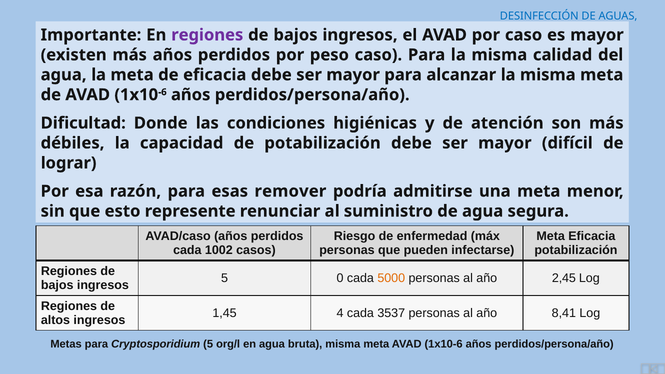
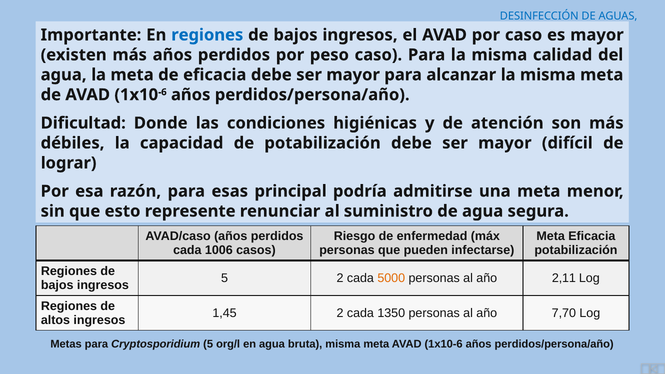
regiones at (207, 35) colour: purple -> blue
remover: remover -> principal
1002: 1002 -> 1006
5 0: 0 -> 2
2,45: 2,45 -> 2,11
1,45 4: 4 -> 2
3537: 3537 -> 1350
8,41: 8,41 -> 7,70
